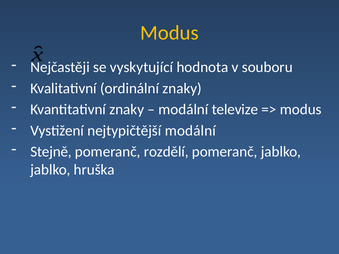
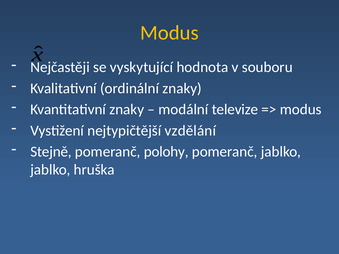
nejtypičtější modální: modální -> vzdělání
rozdělí: rozdělí -> polohy
